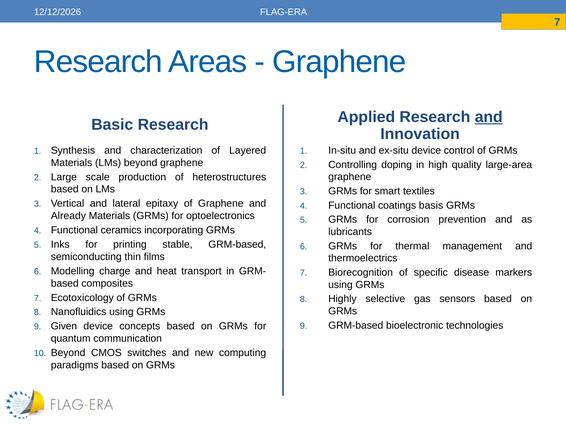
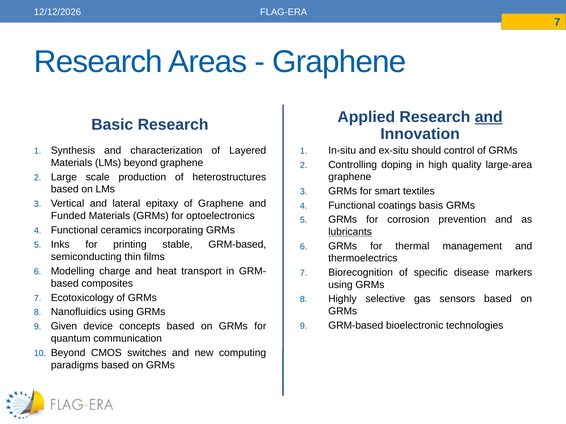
ex-situ device: device -> should
Already: Already -> Funded
lubricants underline: none -> present
